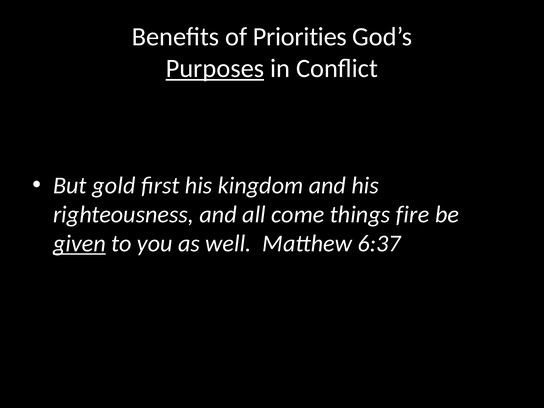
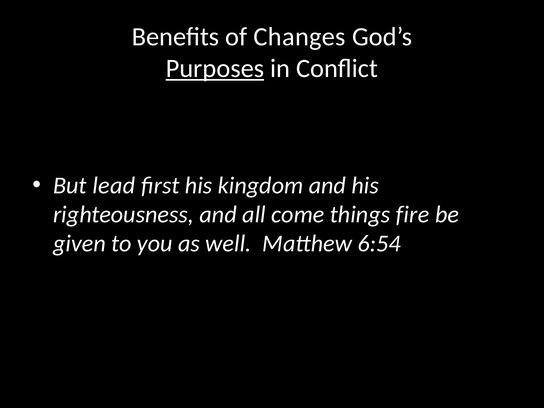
Priorities: Priorities -> Changes
gold: gold -> lead
given underline: present -> none
6:37: 6:37 -> 6:54
